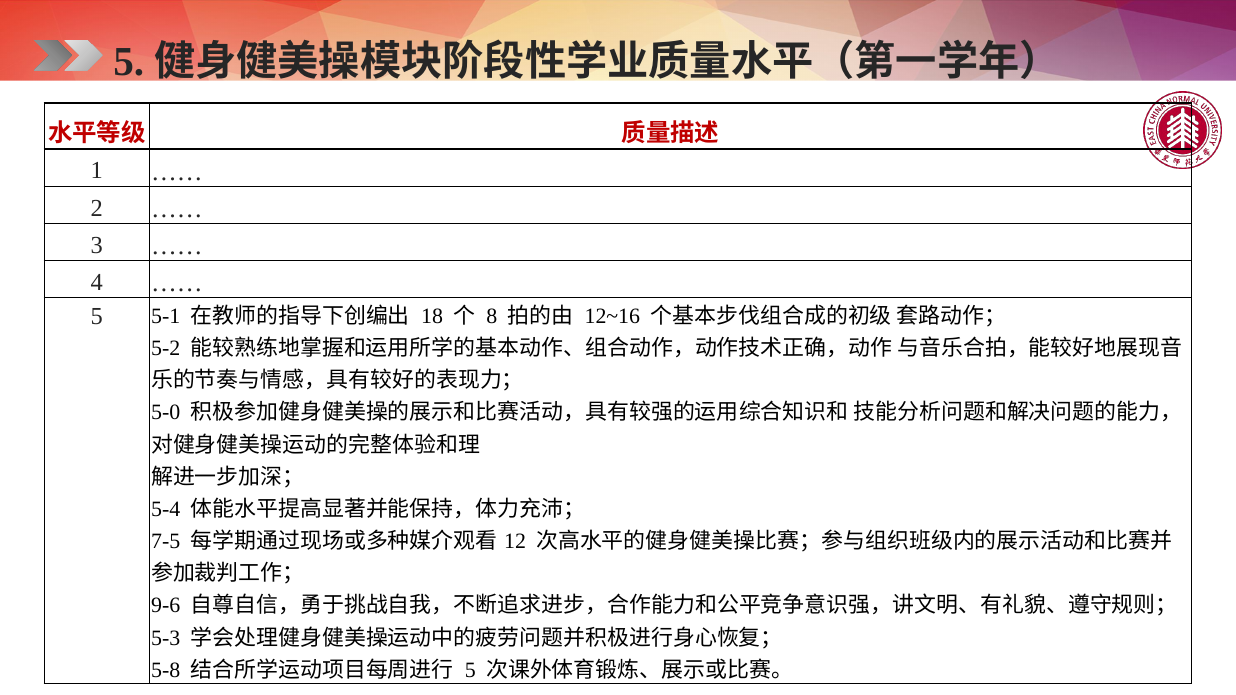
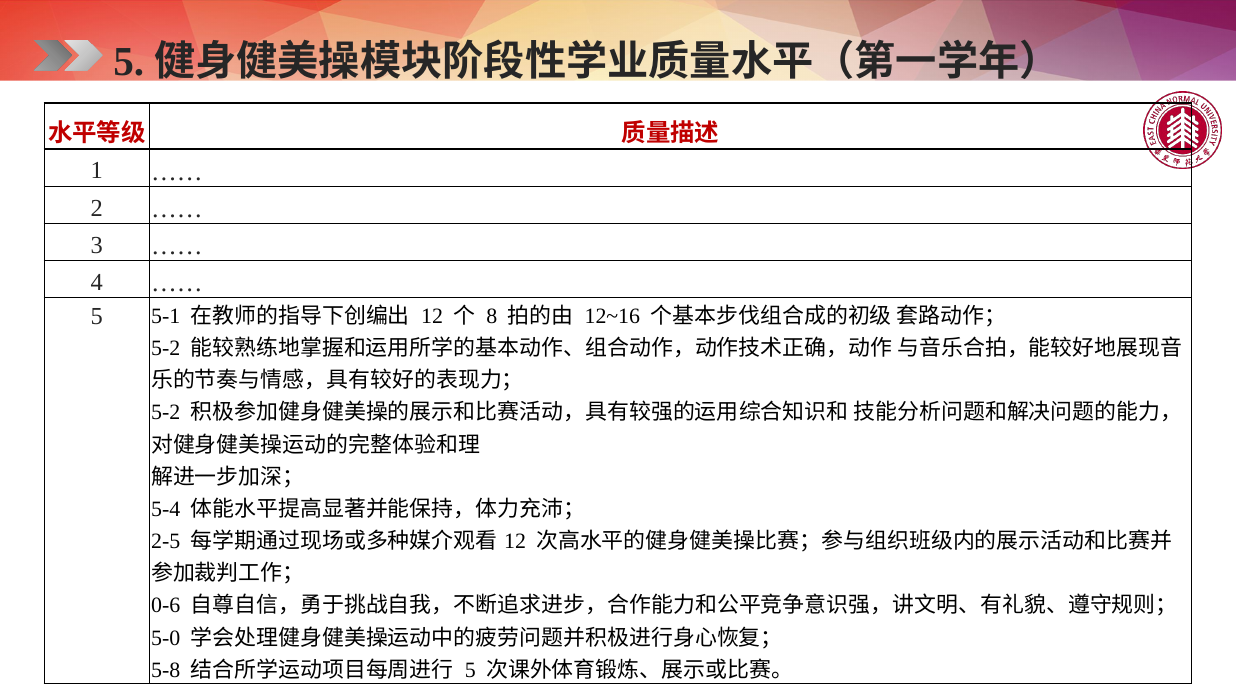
18 at (432, 316): 18 -> 12
5-0 at (166, 413): 5-0 -> 5-2
7-5: 7-5 -> 2-5
9-6: 9-6 -> 0-6
5-3: 5-3 -> 5-0
